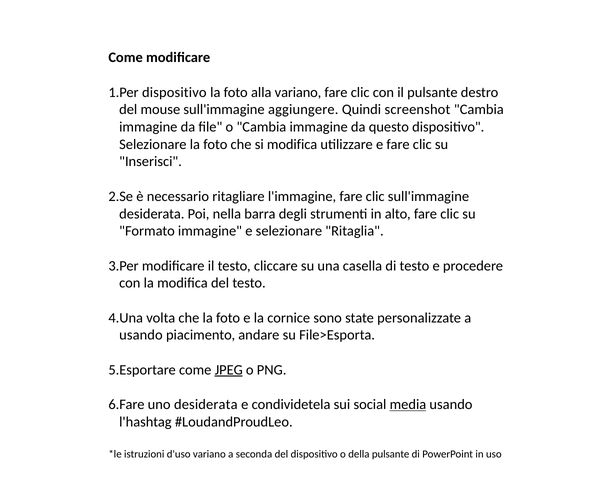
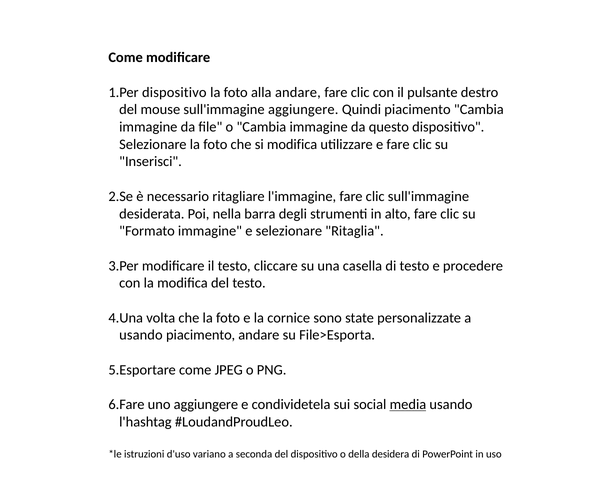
alla variano: variano -> andare
Quindi screenshot: screenshot -> piacimento
JPEG underline: present -> none
uno desiderata: desiderata -> aggiungere
della pulsante: pulsante -> desidera
